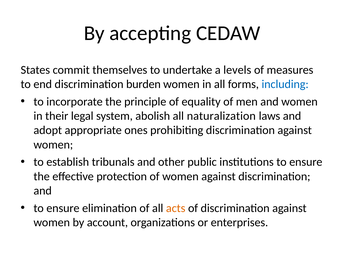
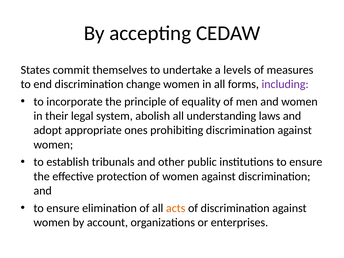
burden: burden -> change
including colour: blue -> purple
naturalization: naturalization -> understanding
